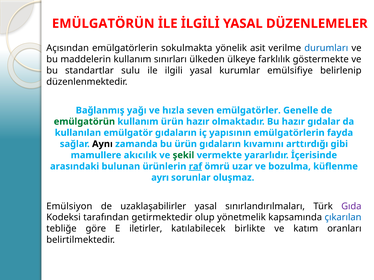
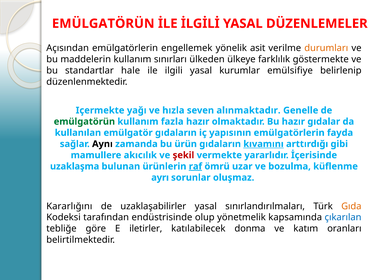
sokulmakta: sokulmakta -> engellemek
durumları colour: blue -> orange
sulu: sulu -> hale
Bağlanmış: Bağlanmış -> Içermekte
emülgatörler: emülgatörler -> alınmaktadır
kullanım ürün: ürün -> fazla
kıvamını underline: none -> present
şekil colour: green -> red
arasındaki: arasındaki -> uzaklaşma
Emülsiyon: Emülsiyon -> Kararlığını
Gıda colour: purple -> orange
getirmektedir: getirmektedir -> endüstrisinde
birlikte: birlikte -> donma
